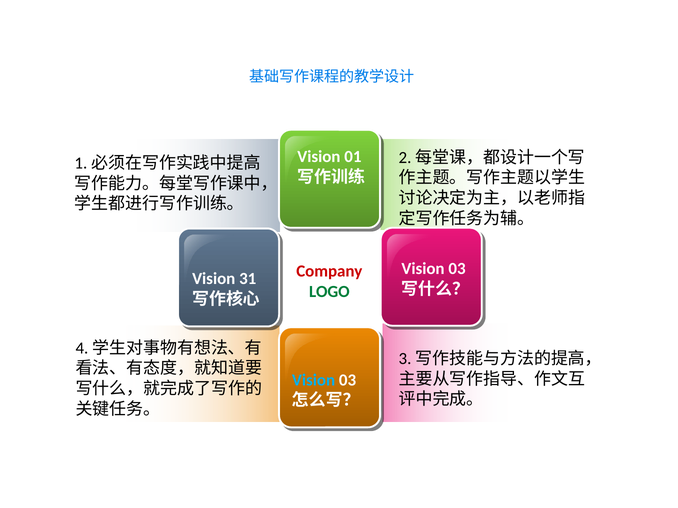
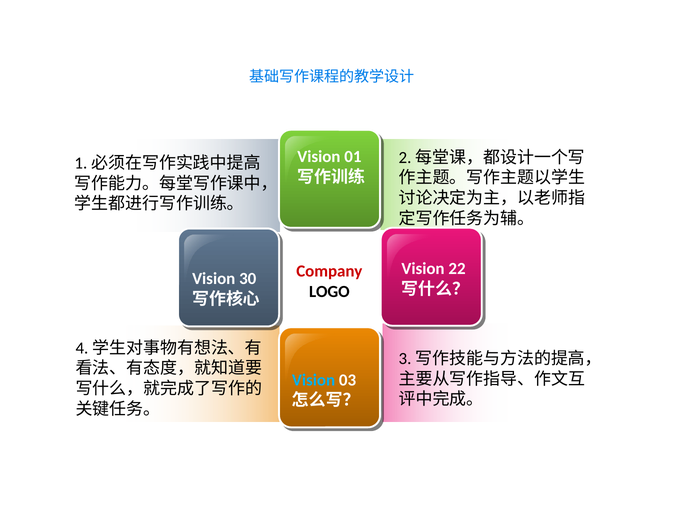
03 at (457, 269): 03 -> 22
31: 31 -> 30
LOGO colour: green -> black
